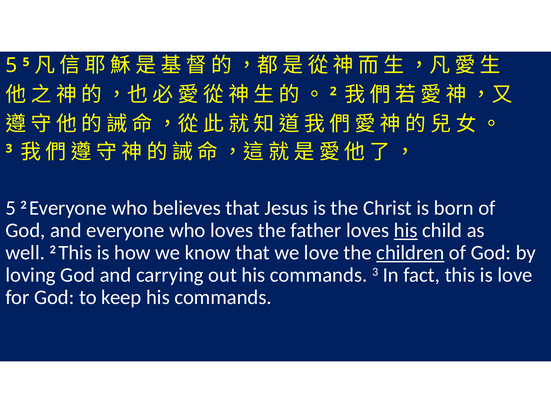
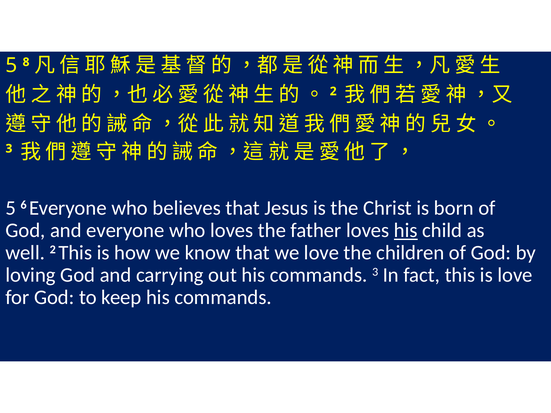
5 5: 5 -> 8
5 2: 2 -> 6
children underline: present -> none
